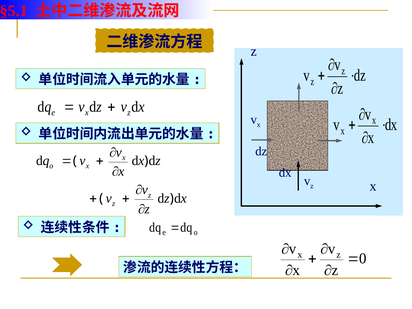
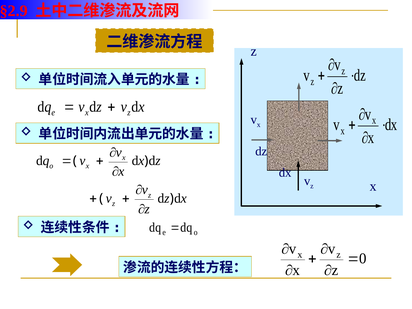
§5.1: §5.1 -> §2.9
